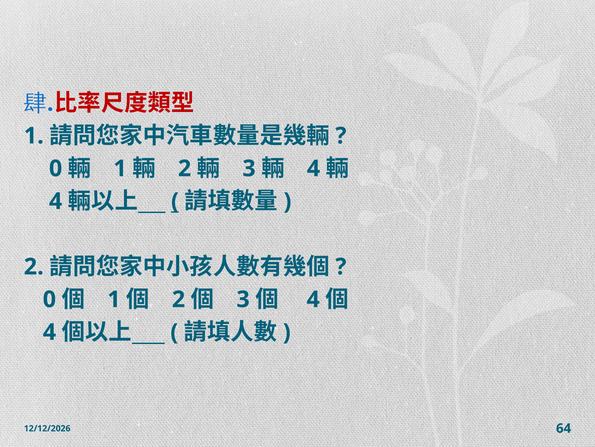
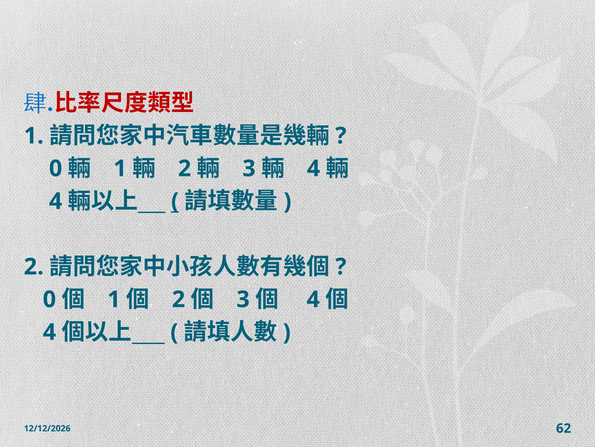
64: 64 -> 62
